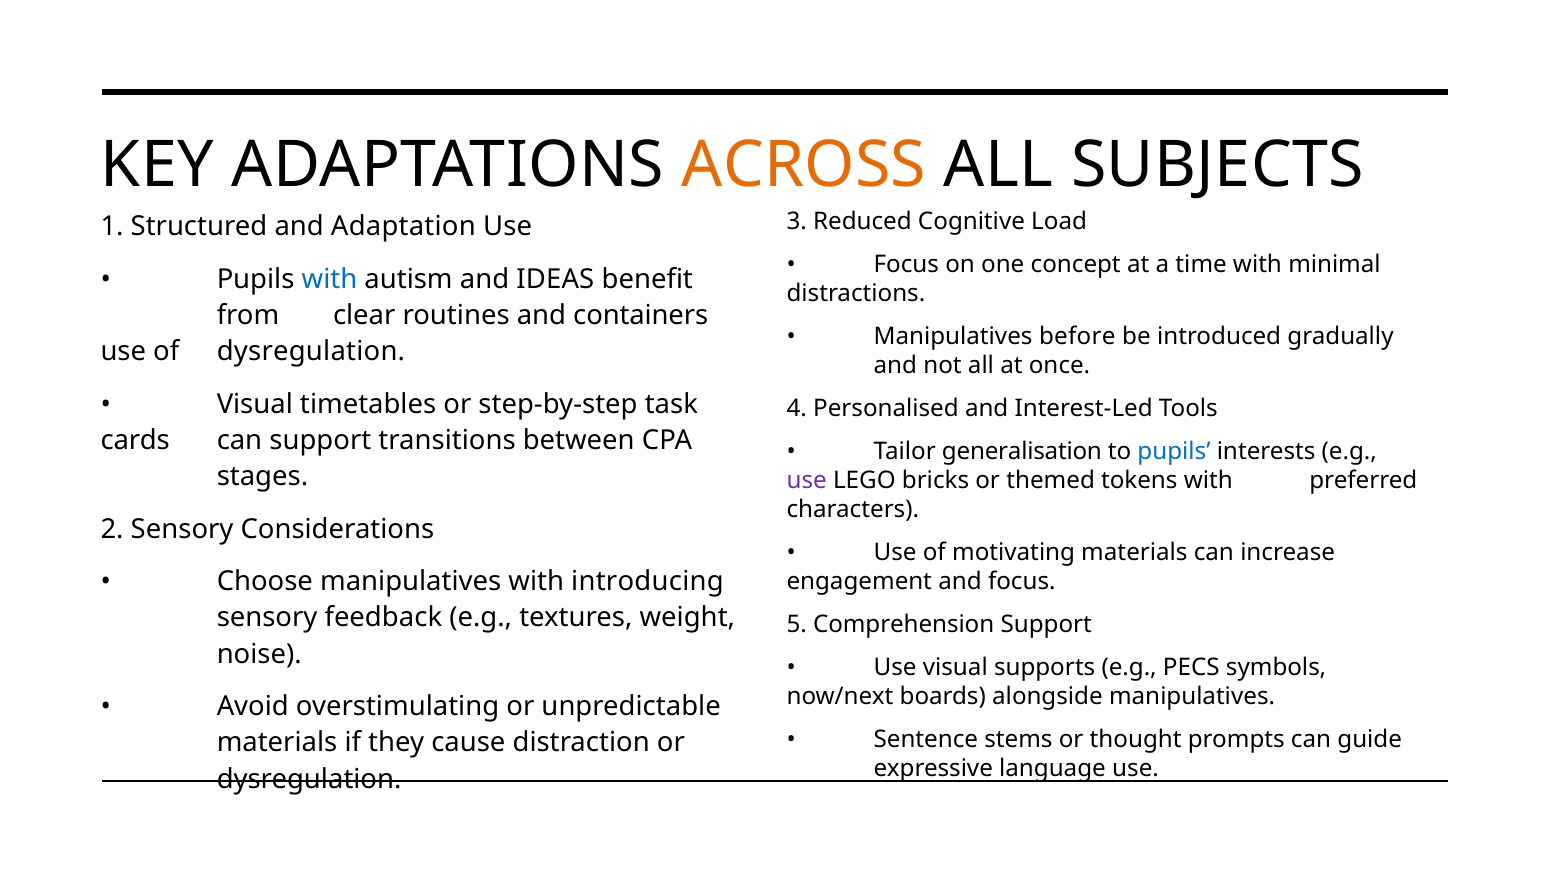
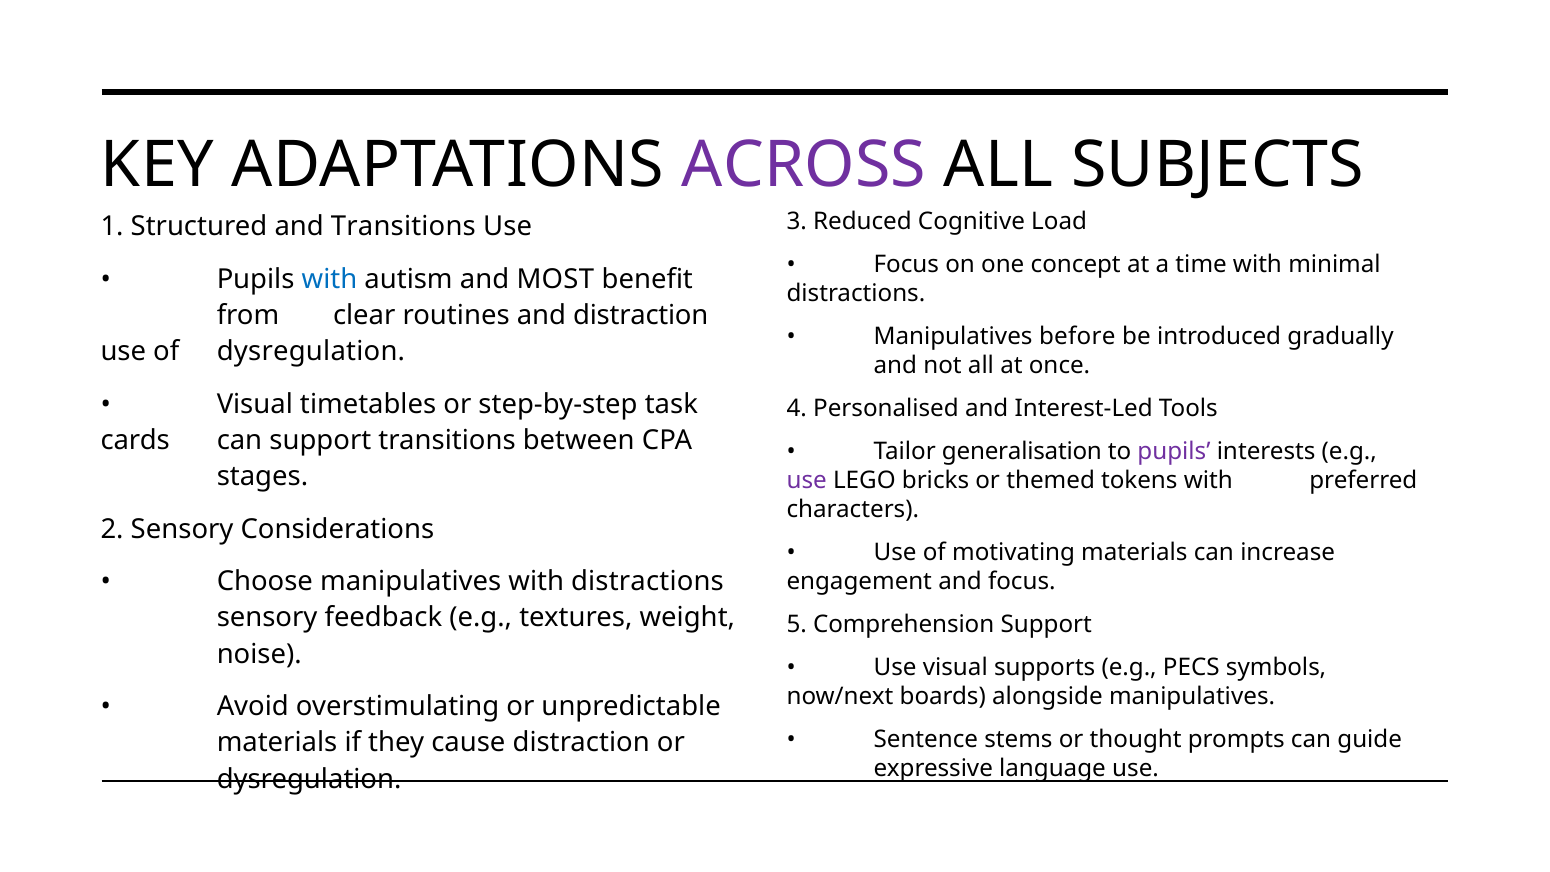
ACROSS colour: orange -> purple
and Adaptation: Adaptation -> Transitions
IDEAS: IDEAS -> MOST
and containers: containers -> distraction
pupils at (1174, 452) colour: blue -> purple
with introducing: introducing -> distractions
